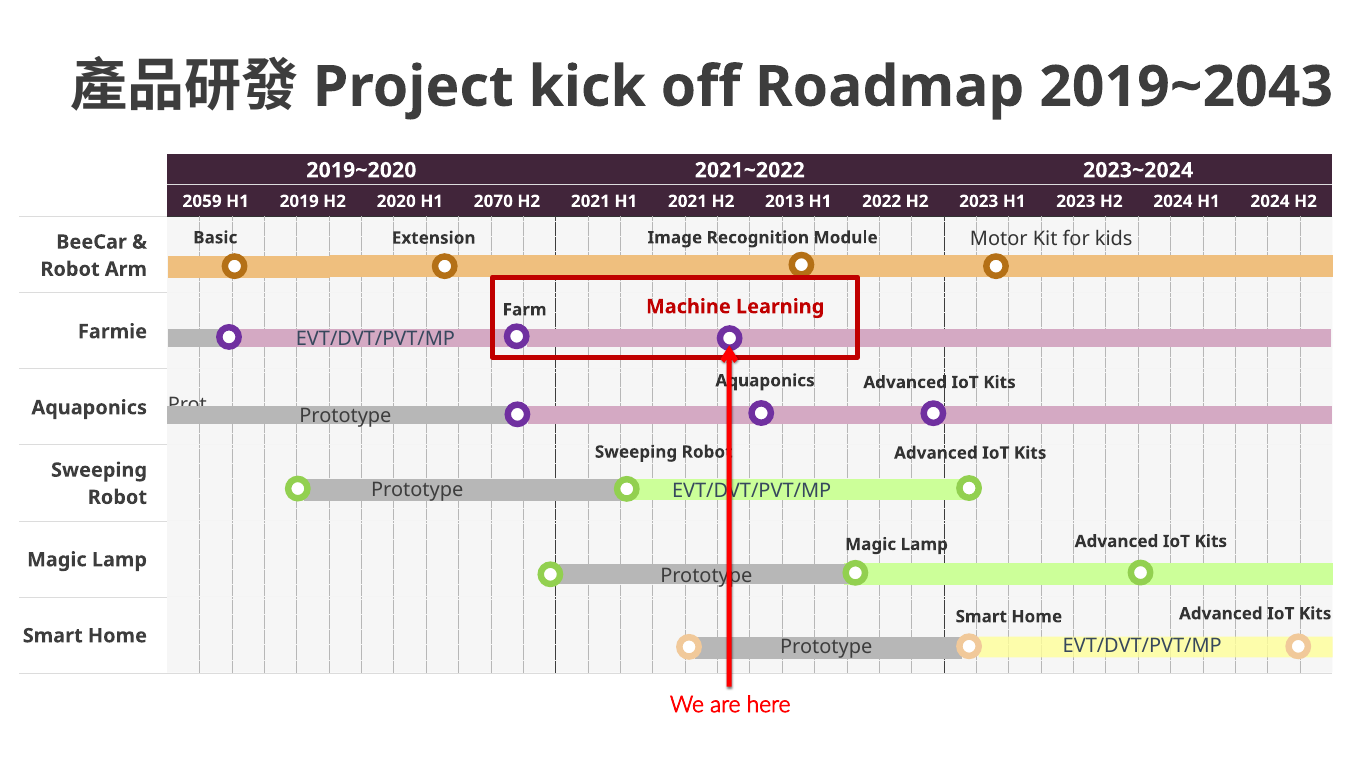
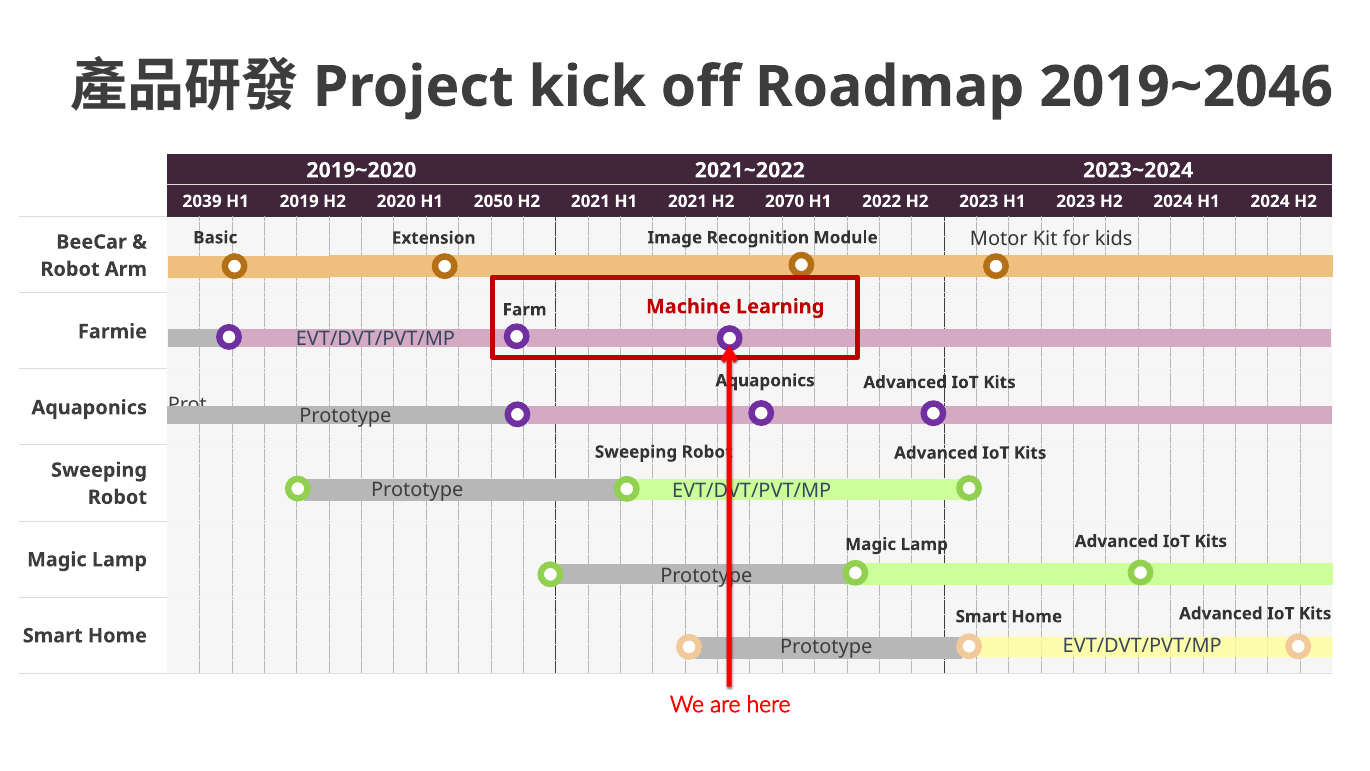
2019~2043: 2019~2043 -> 2019~2046
2059: 2059 -> 2039
2070: 2070 -> 2050
2013: 2013 -> 2070
